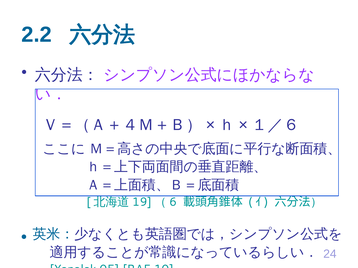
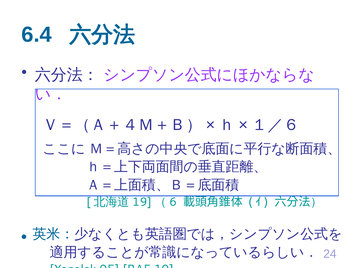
2.2: 2.2 -> 6.4
